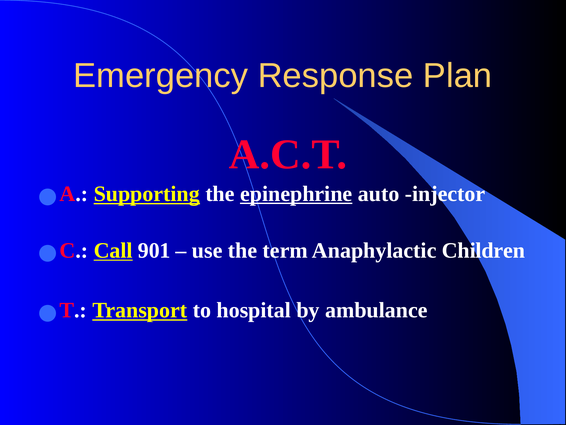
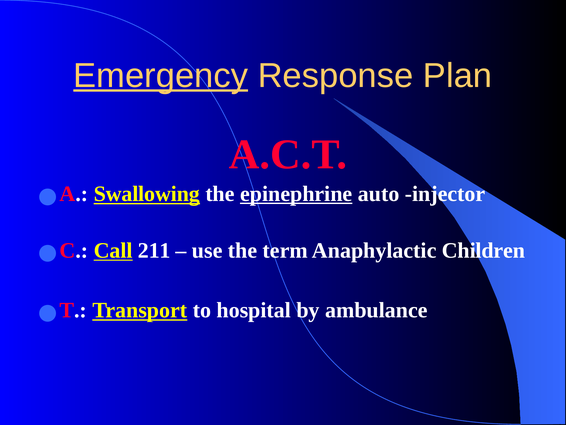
Emergency underline: none -> present
Supporting: Supporting -> Swallowing
901: 901 -> 211
